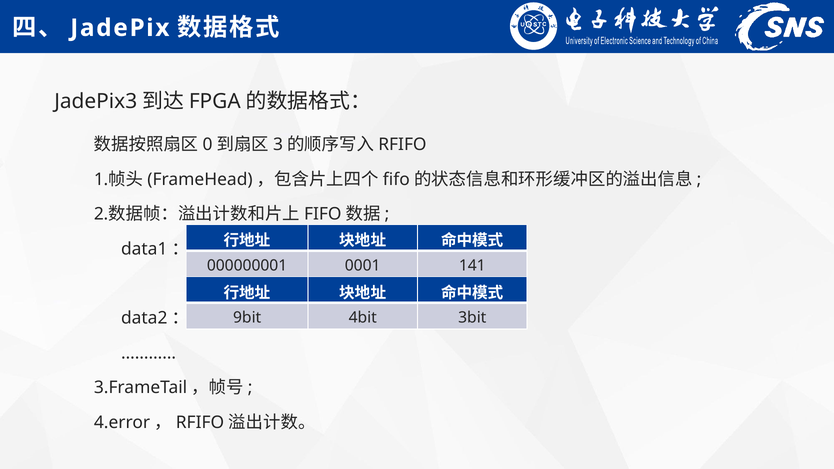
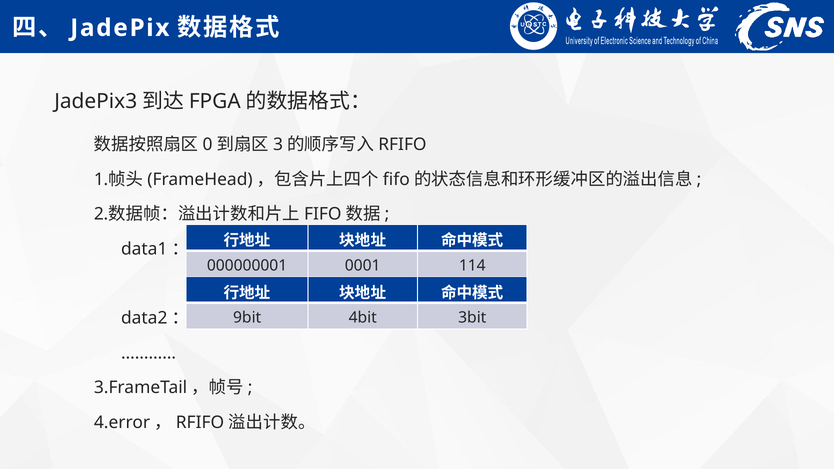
141: 141 -> 114
